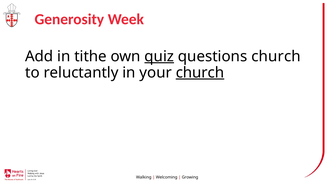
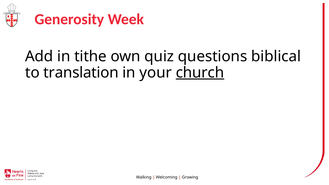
quiz underline: present -> none
questions church: church -> biblical
reluctantly: reluctantly -> translation
